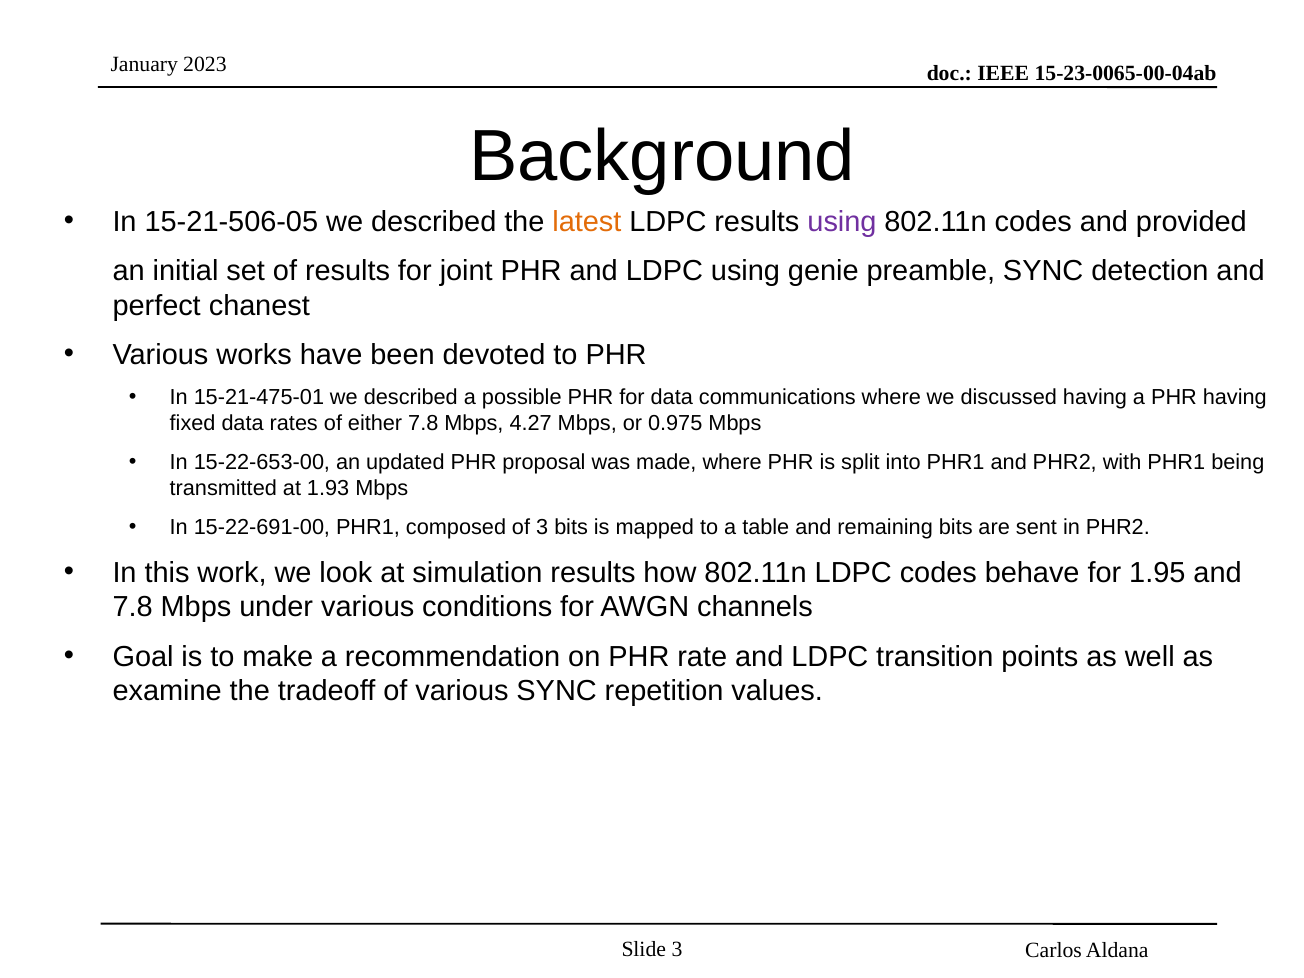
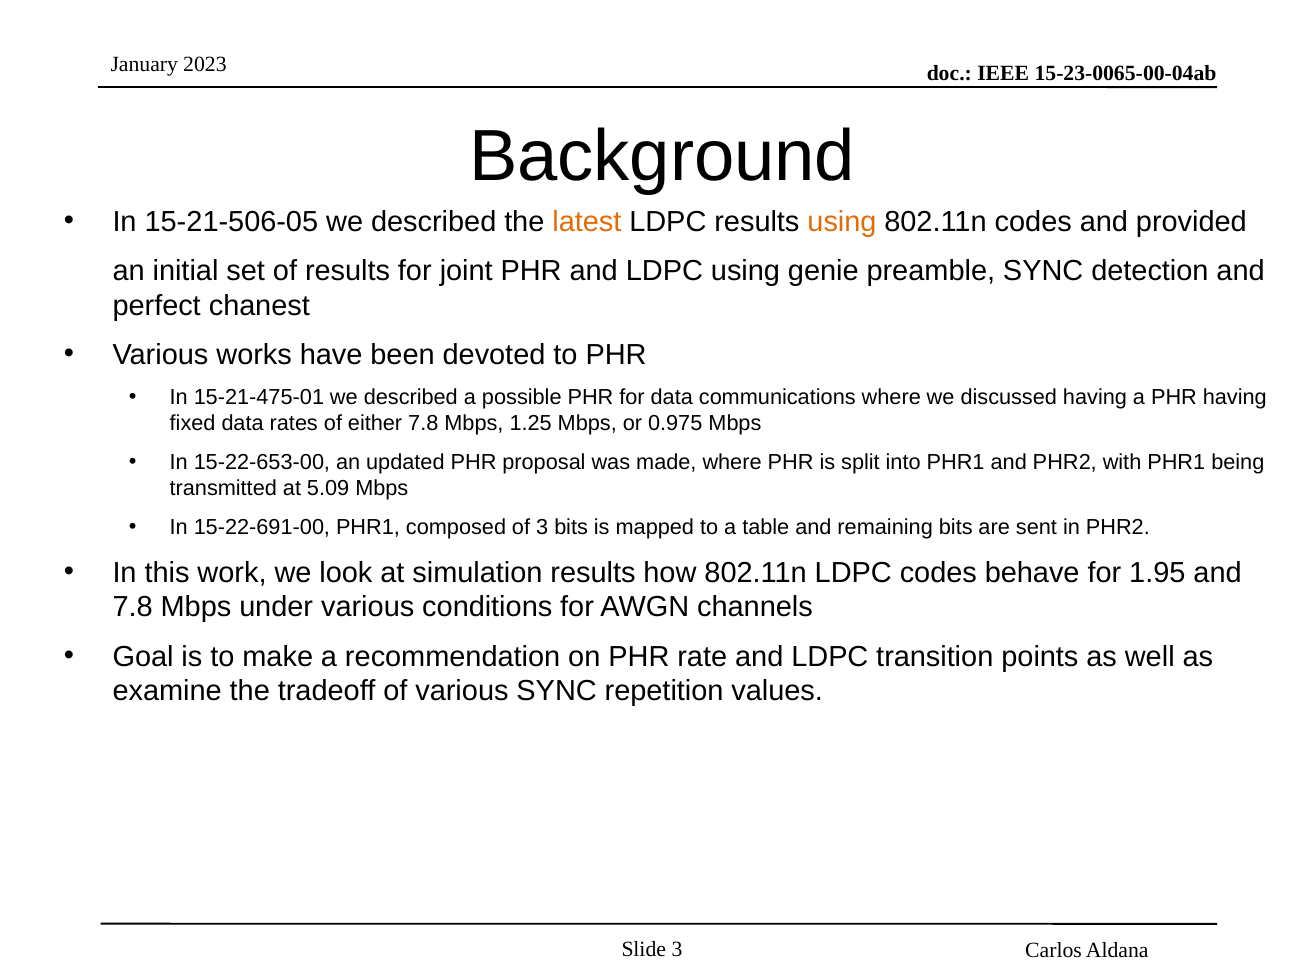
using at (842, 222) colour: purple -> orange
4.27: 4.27 -> 1.25
1.93: 1.93 -> 5.09
